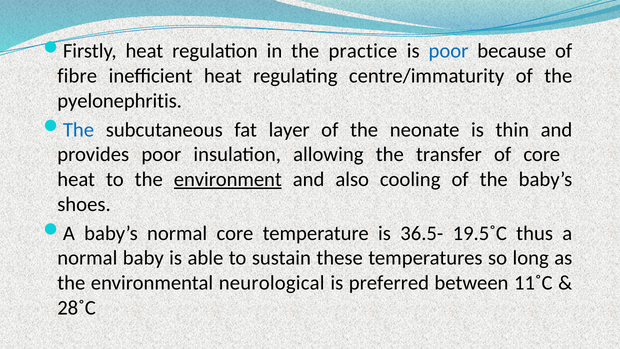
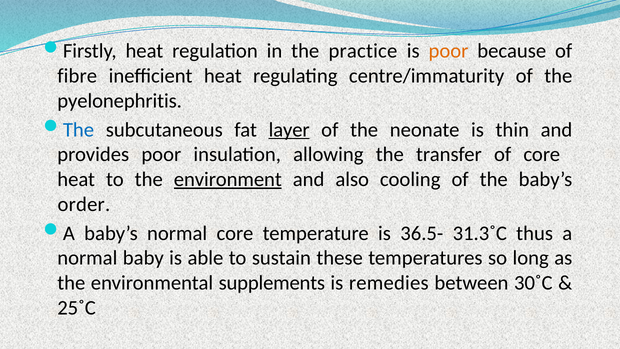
poor at (448, 51) colour: blue -> orange
layer underline: none -> present
shoes: shoes -> order
19.5˚C: 19.5˚C -> 31.3˚C
neurological: neurological -> supplements
preferred: preferred -> remedies
11˚C: 11˚C -> 30˚C
28˚C: 28˚C -> 25˚C
